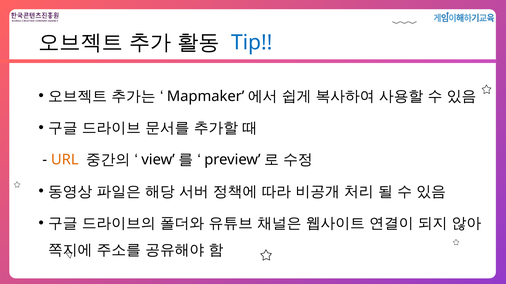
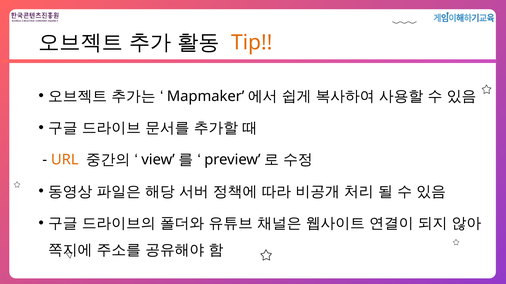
Tip colour: blue -> orange
